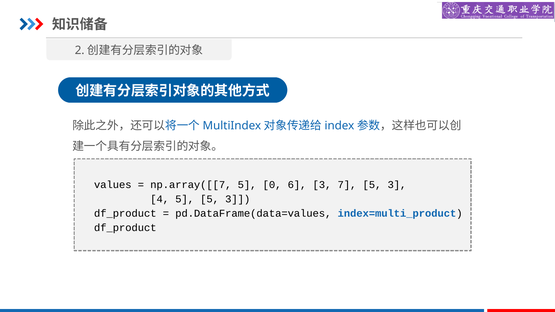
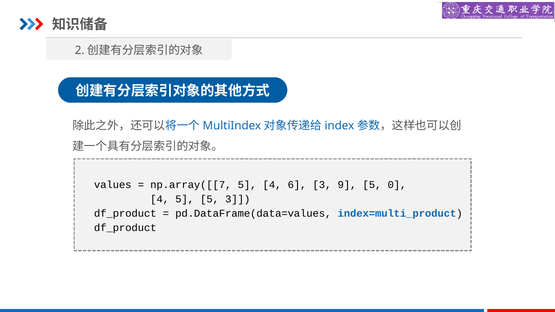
5 0: 0 -> 4
7: 7 -> 9
3 at (397, 185): 3 -> 0
